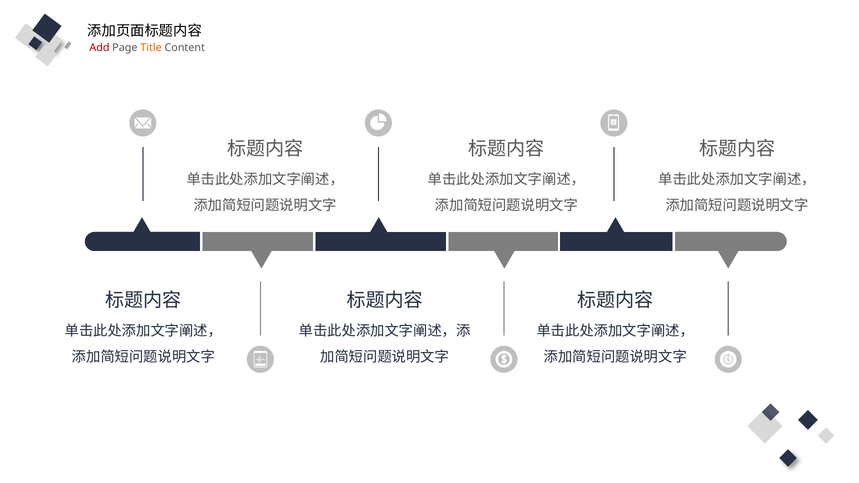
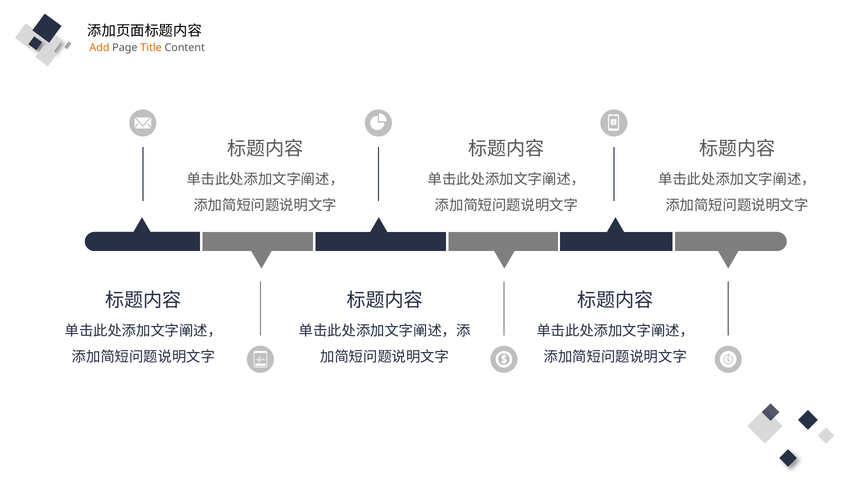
Add colour: red -> orange
